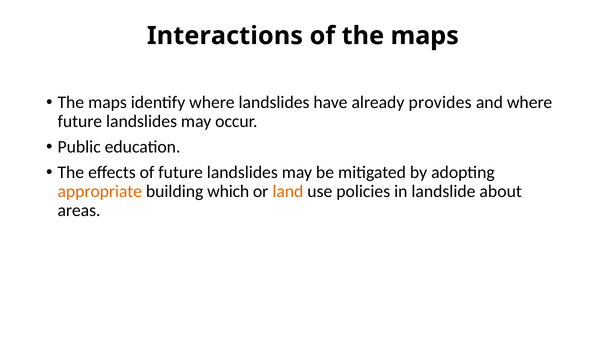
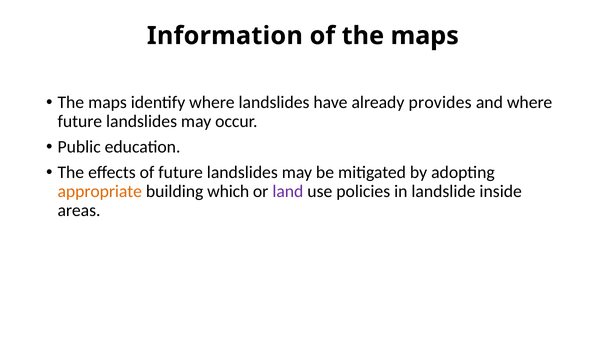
Interactions: Interactions -> Information
land colour: orange -> purple
about: about -> inside
